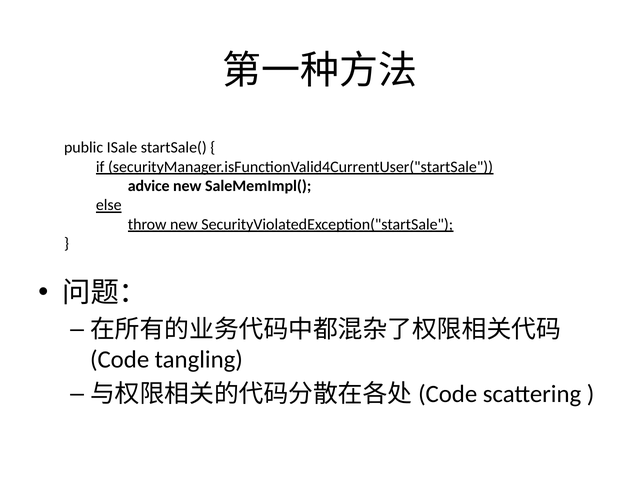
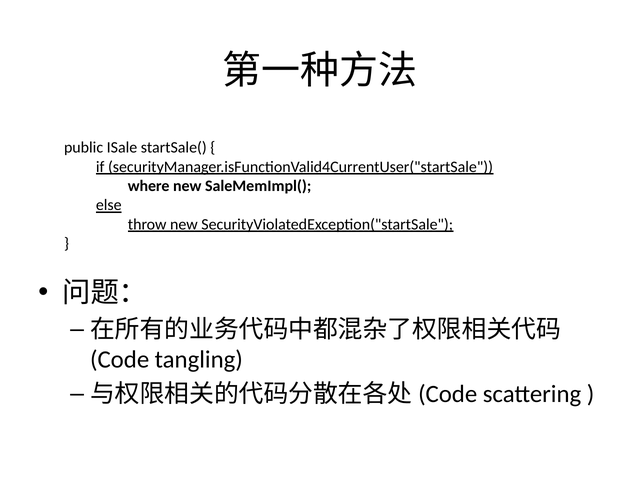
advice: advice -> where
